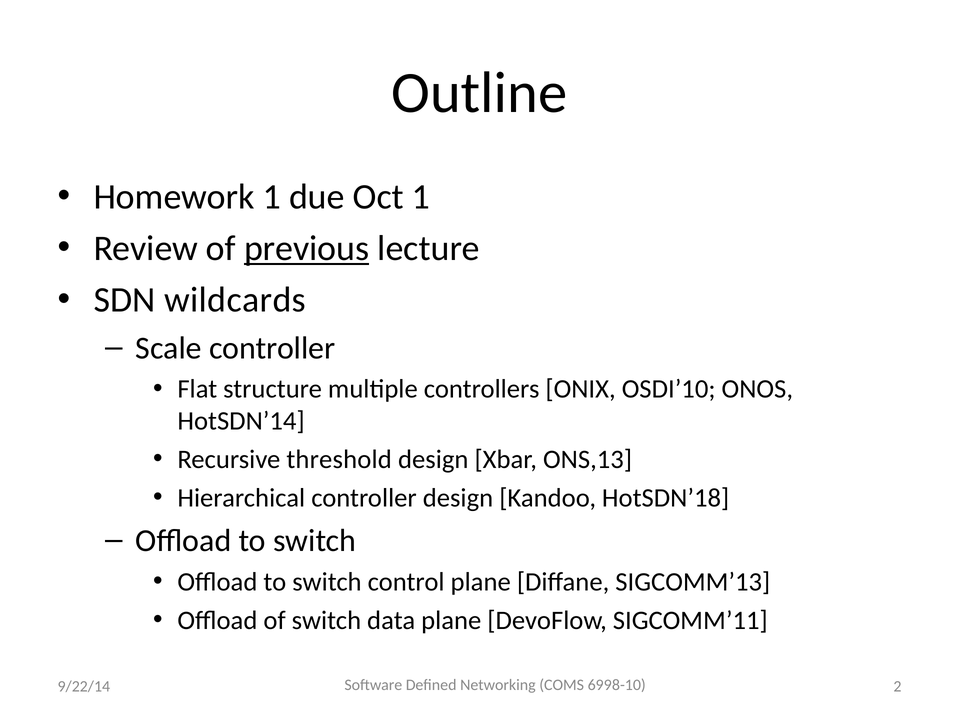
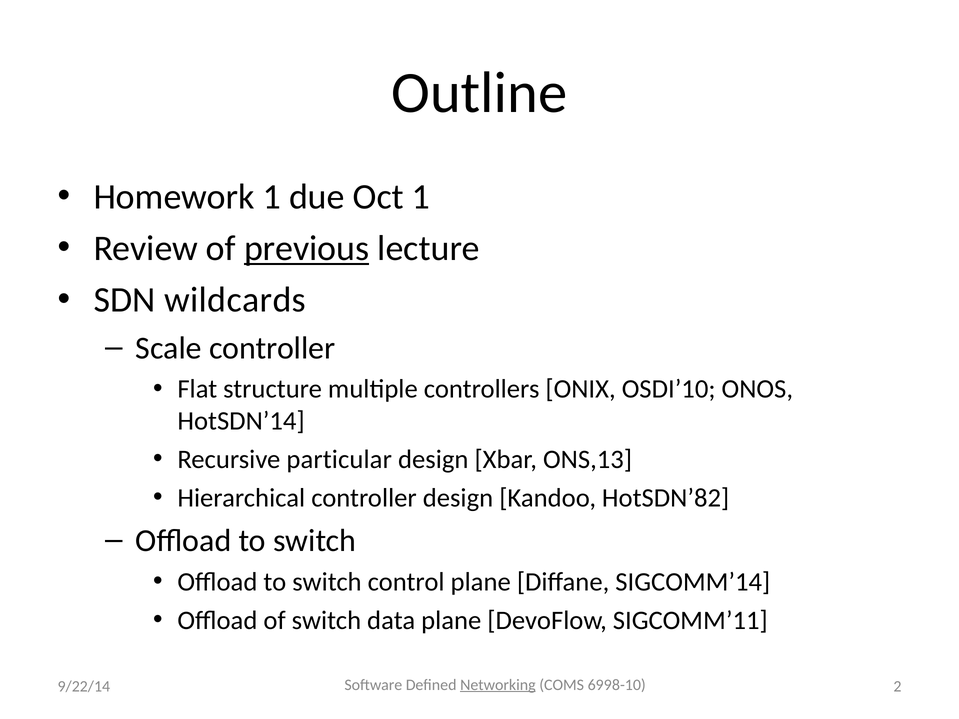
threshold: threshold -> particular
HotSDN’18: HotSDN’18 -> HotSDN’82
SIGCOMM’13: SIGCOMM’13 -> SIGCOMM’14
Networking underline: none -> present
